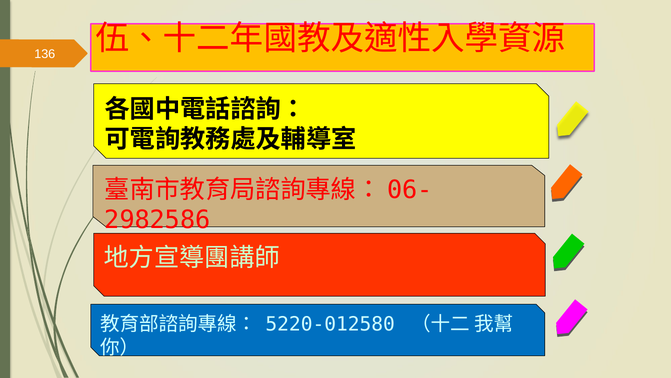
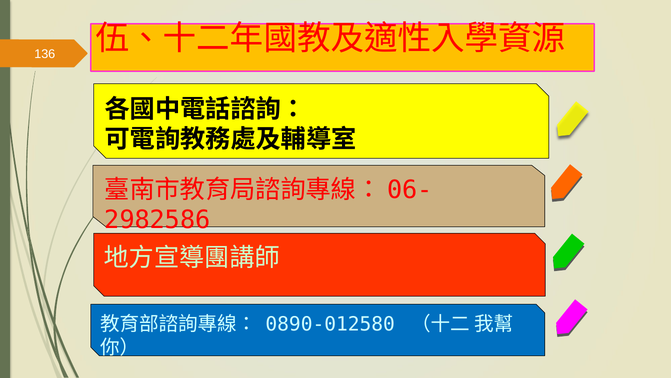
5220-012580: 5220-012580 -> 0890-012580
